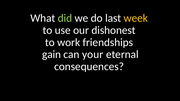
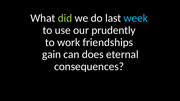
week colour: yellow -> light blue
dishonest: dishonest -> prudently
your: your -> does
